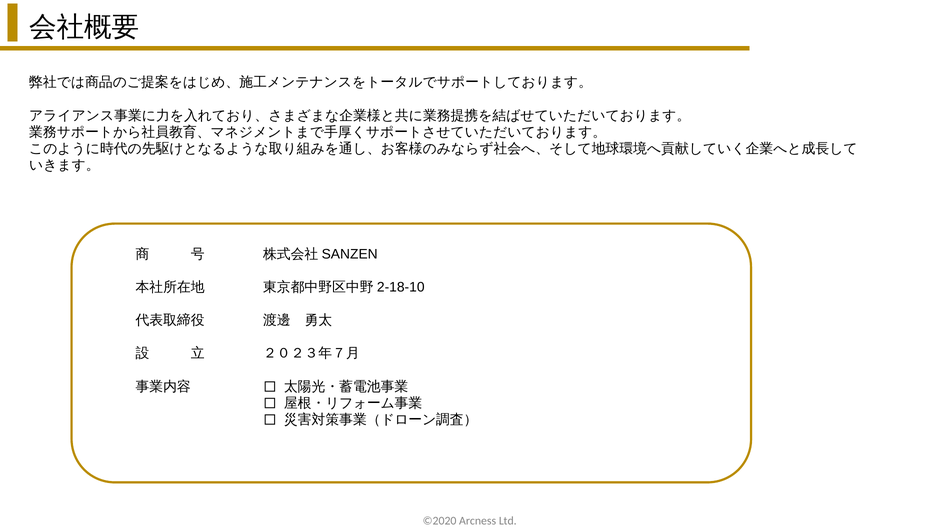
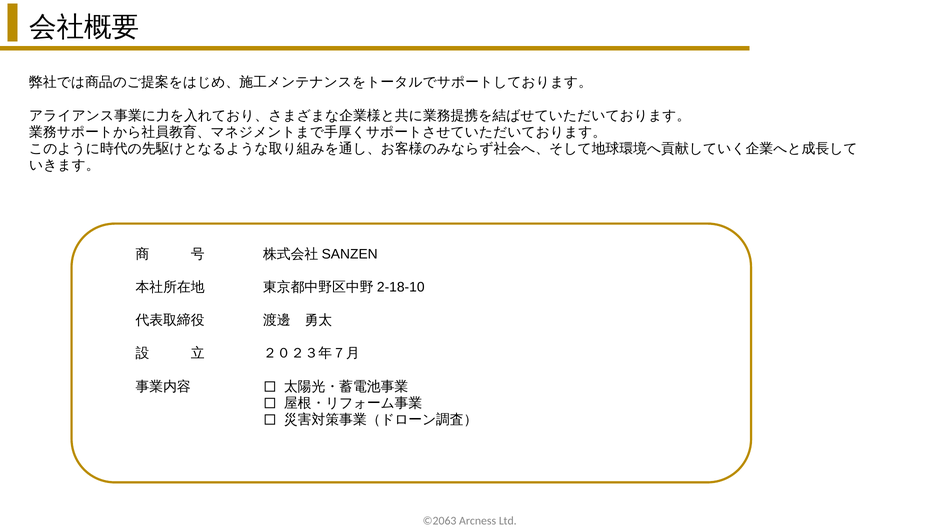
©2020: ©2020 -> ©2063
